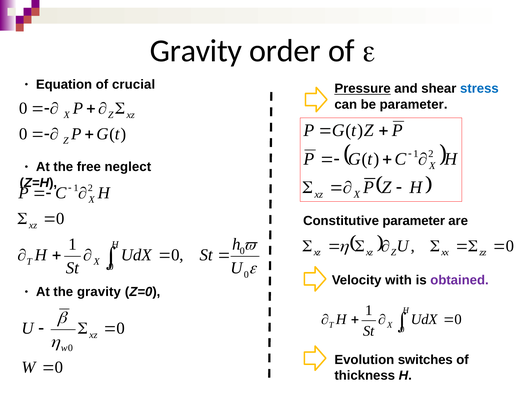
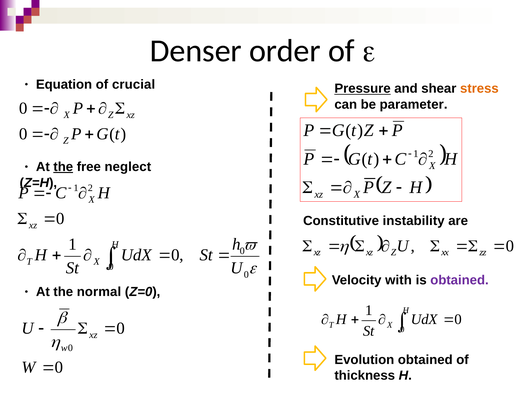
Gravity at (196, 51): Gravity -> Denser
stress colour: blue -> orange
the at (63, 167) underline: none -> present
Constitutive parameter: parameter -> instability
the gravity: gravity -> normal
Evolution switches: switches -> obtained
